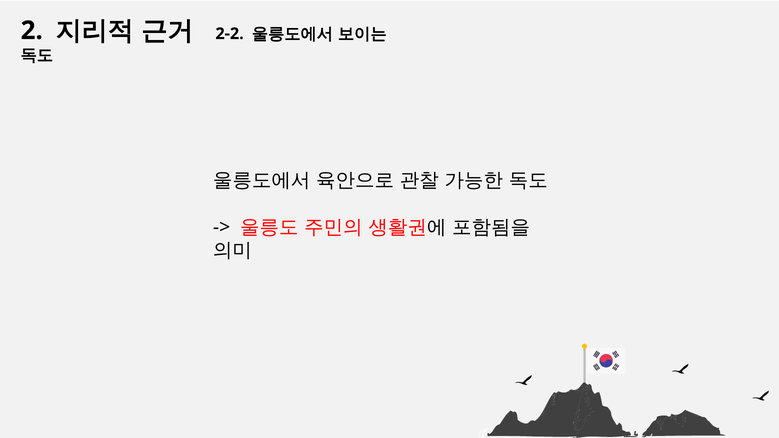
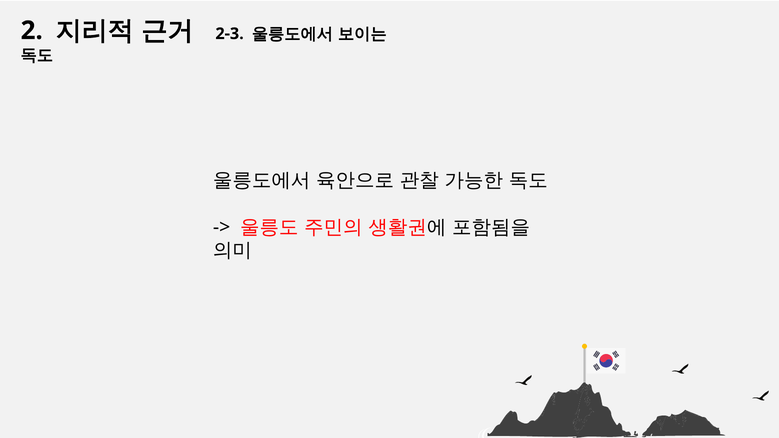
2-2: 2-2 -> 2-3
